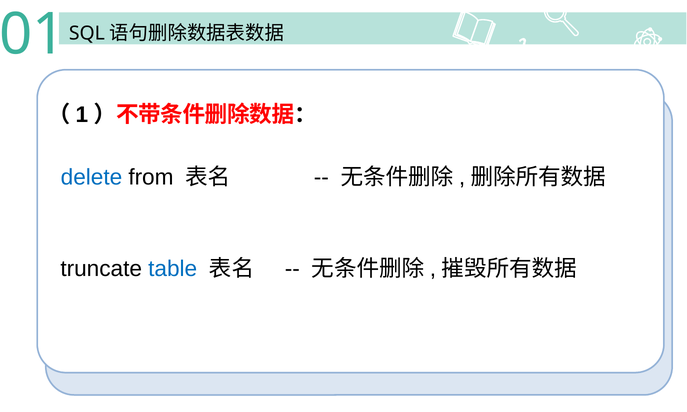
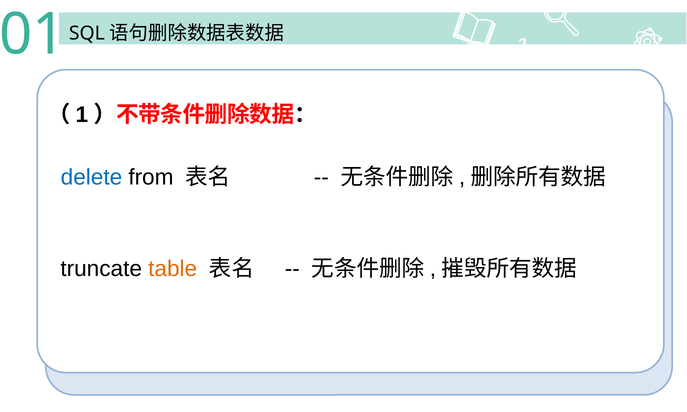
table colour: blue -> orange
